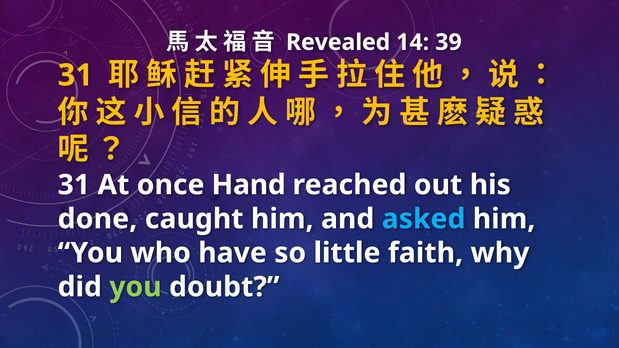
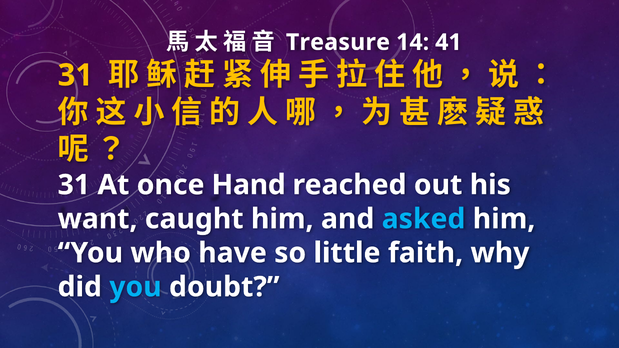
Revealed: Revealed -> Treasure
39: 39 -> 41
done: done -> want
you at (135, 287) colour: light green -> light blue
